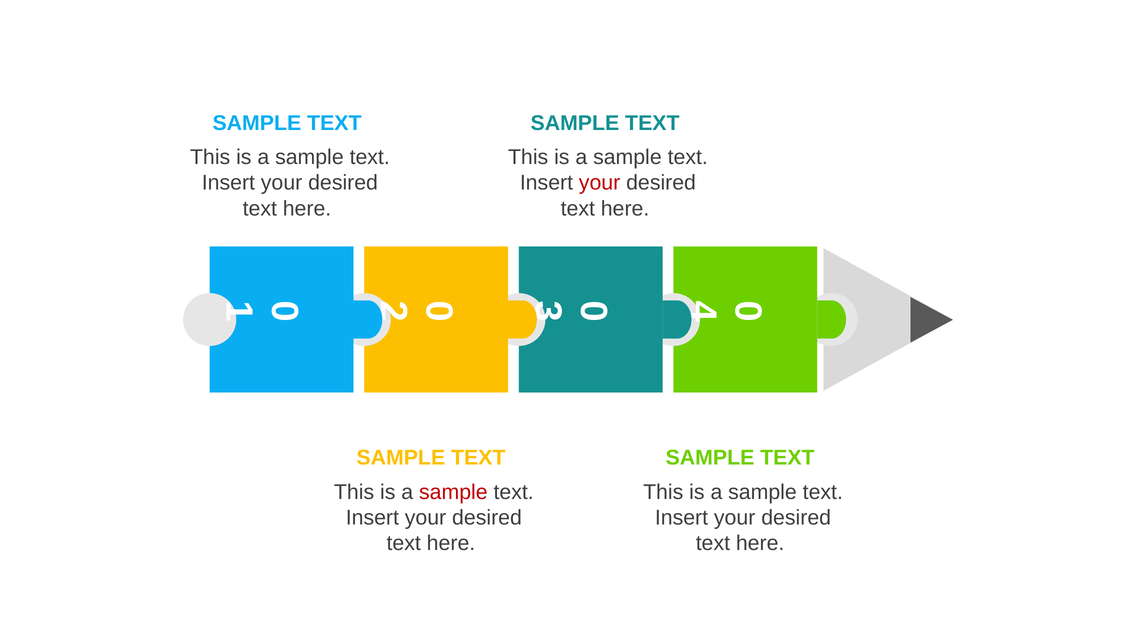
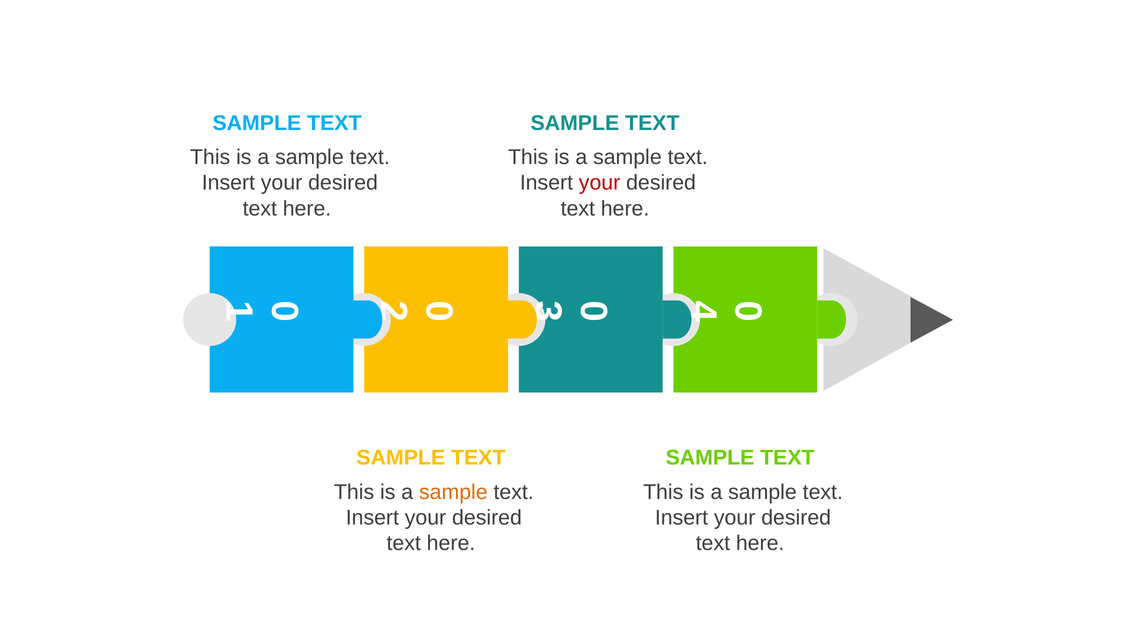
sample at (453, 492) colour: red -> orange
